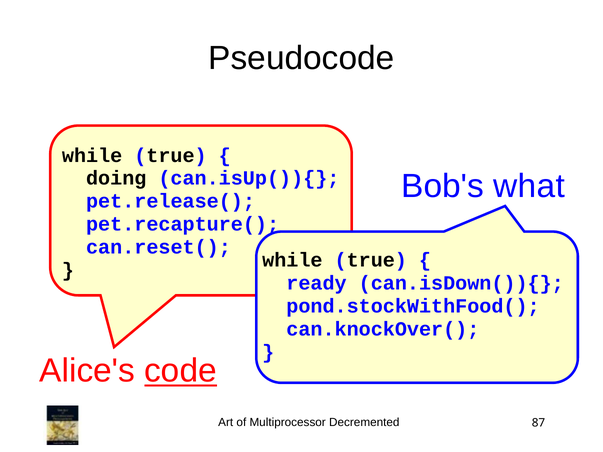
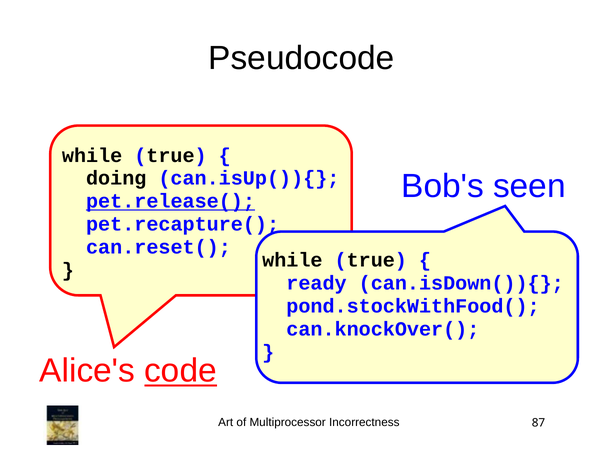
what: what -> seen
pet.release( underline: none -> present
Decremented: Decremented -> Incorrectness
